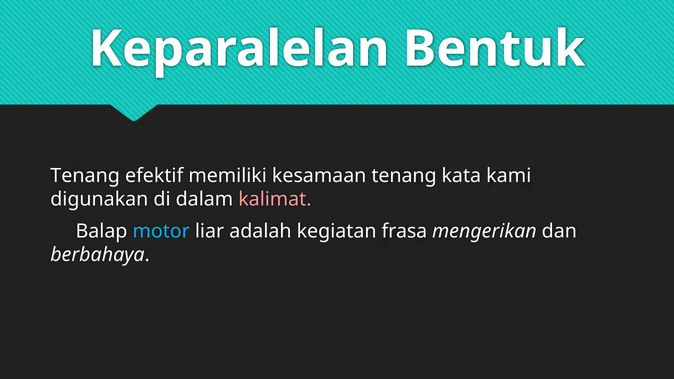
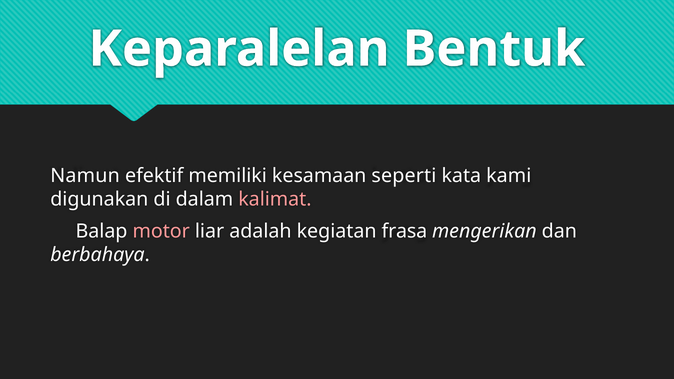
Tenang at (85, 176): Tenang -> Namun
kesamaan tenang: tenang -> seperti
motor colour: light blue -> pink
